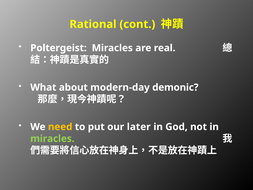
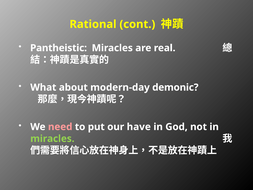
Poltergeist: Poltergeist -> Pantheistic
need colour: yellow -> pink
later: later -> have
